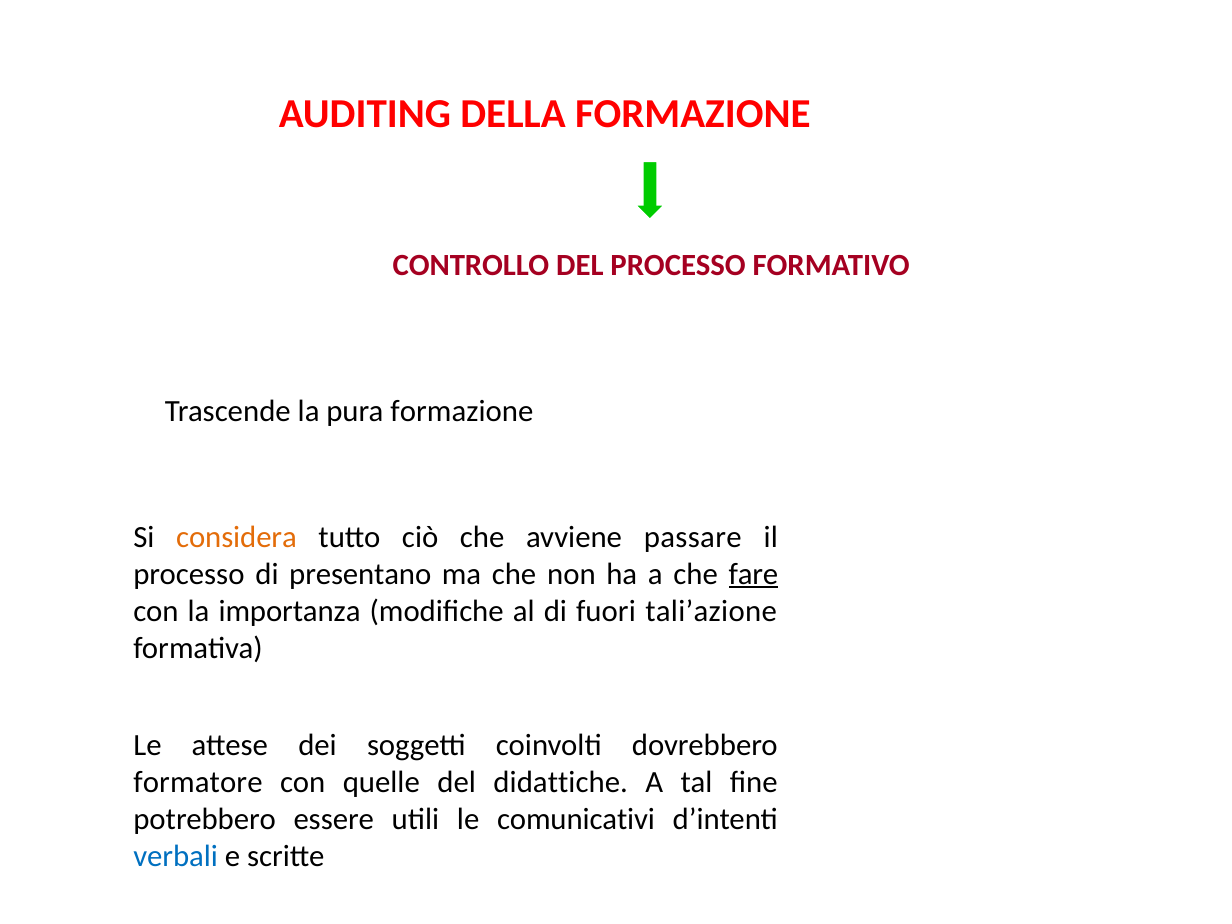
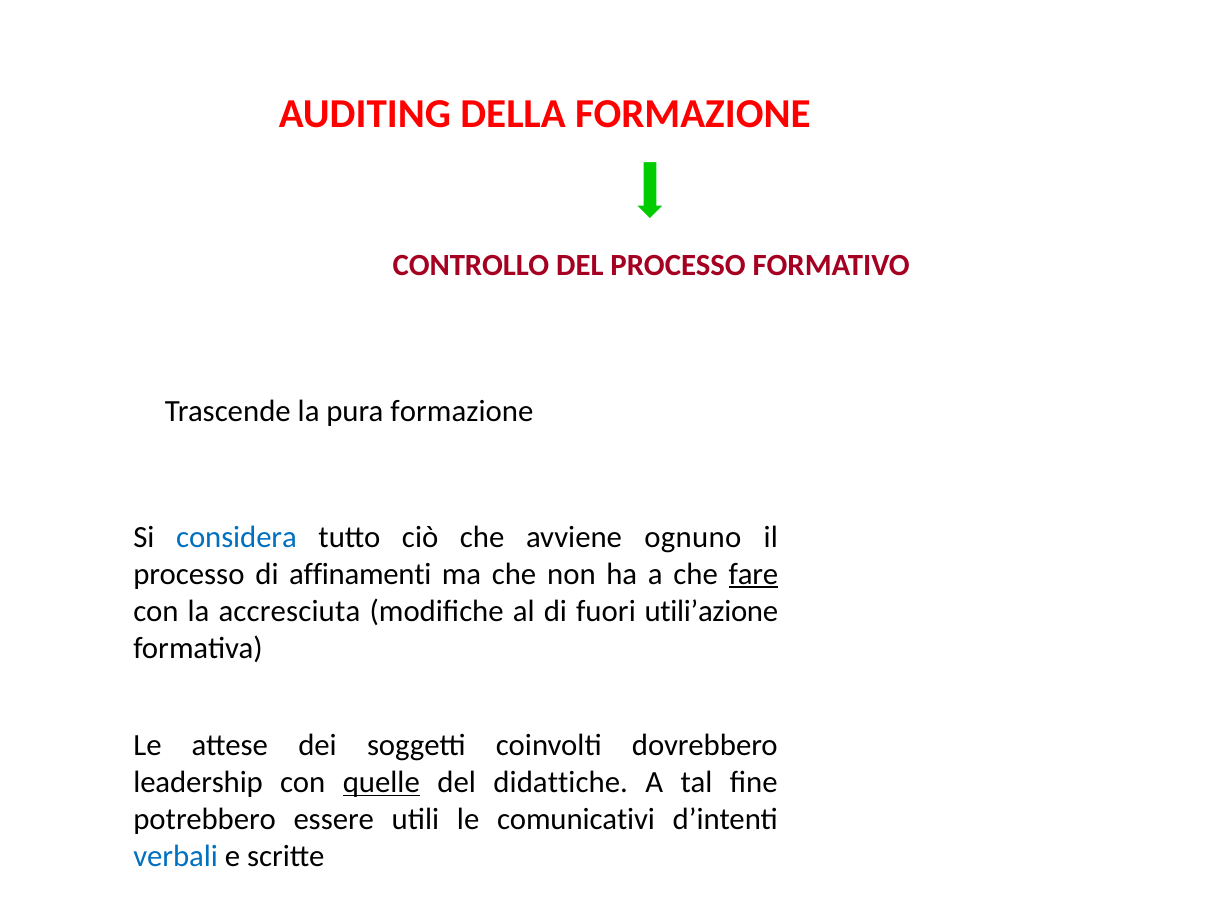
considera colour: orange -> blue
passare: passare -> ognuno
presentano: presentano -> affinamenti
importanza: importanza -> accresciuta
tali’azione: tali’azione -> utili’azione
formatore: formatore -> leadership
quelle underline: none -> present
